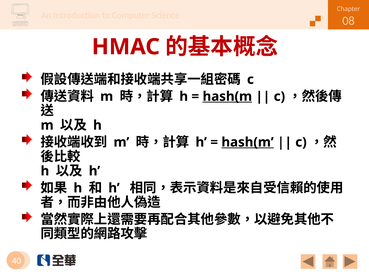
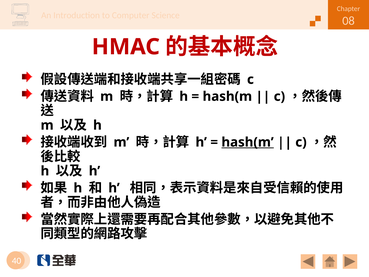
hash(m at (227, 96) underline: present -> none
